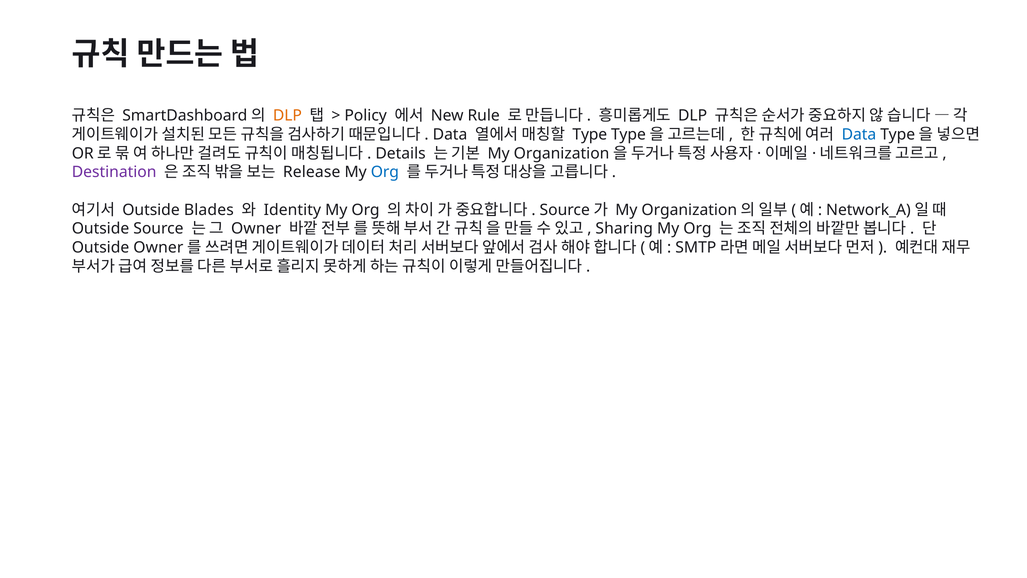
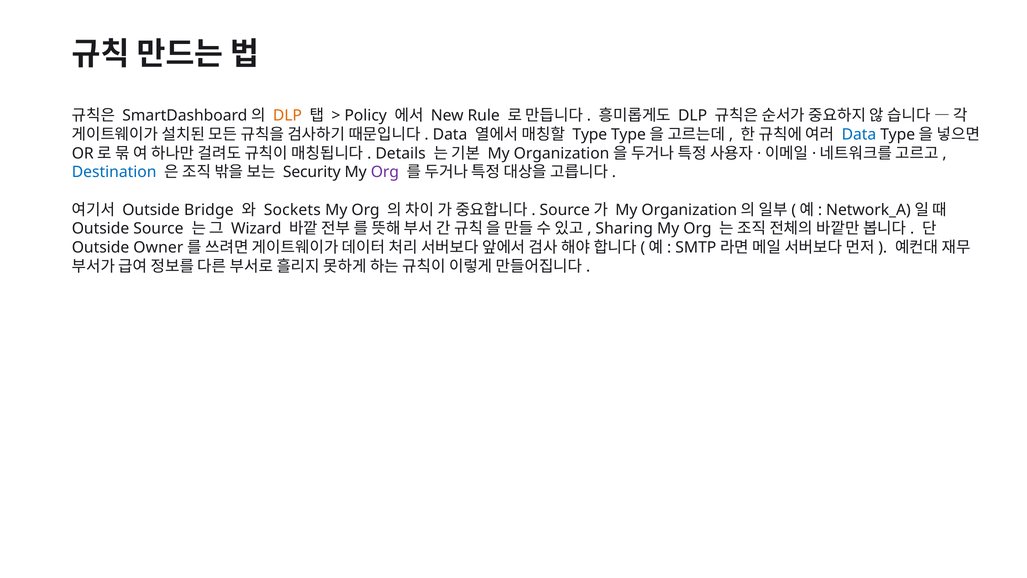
Destination colour: purple -> blue
Release: Release -> Security
Org at (385, 172) colour: blue -> purple
Blades: Blades -> Bridge
Identity: Identity -> Sockets
Owner at (256, 229): Owner -> Wizard
